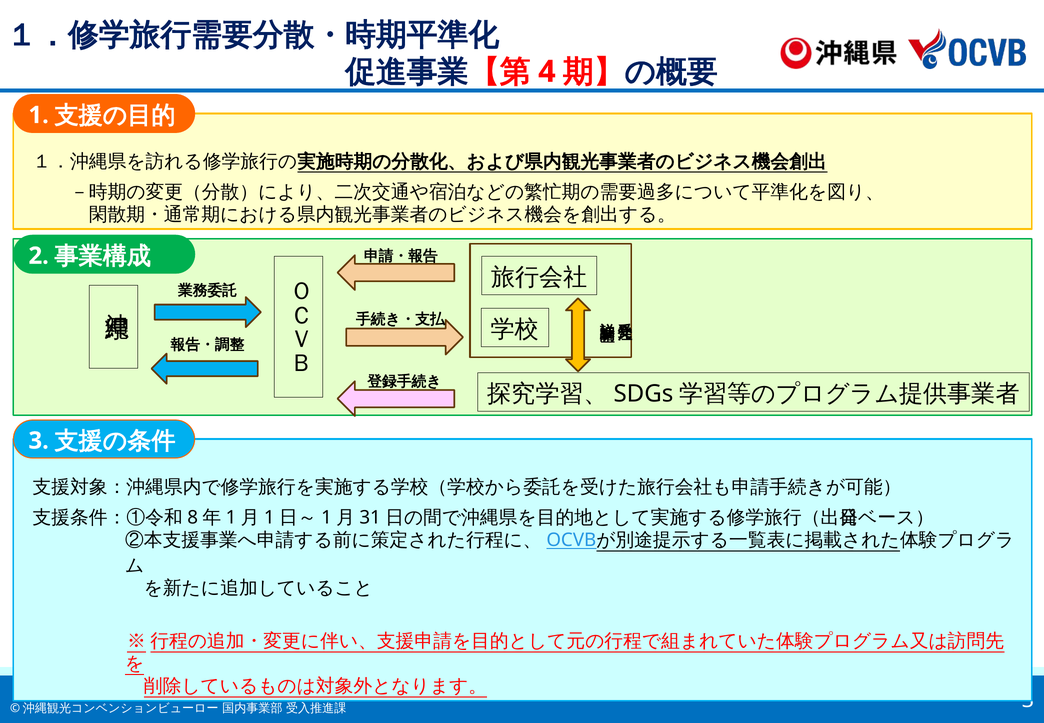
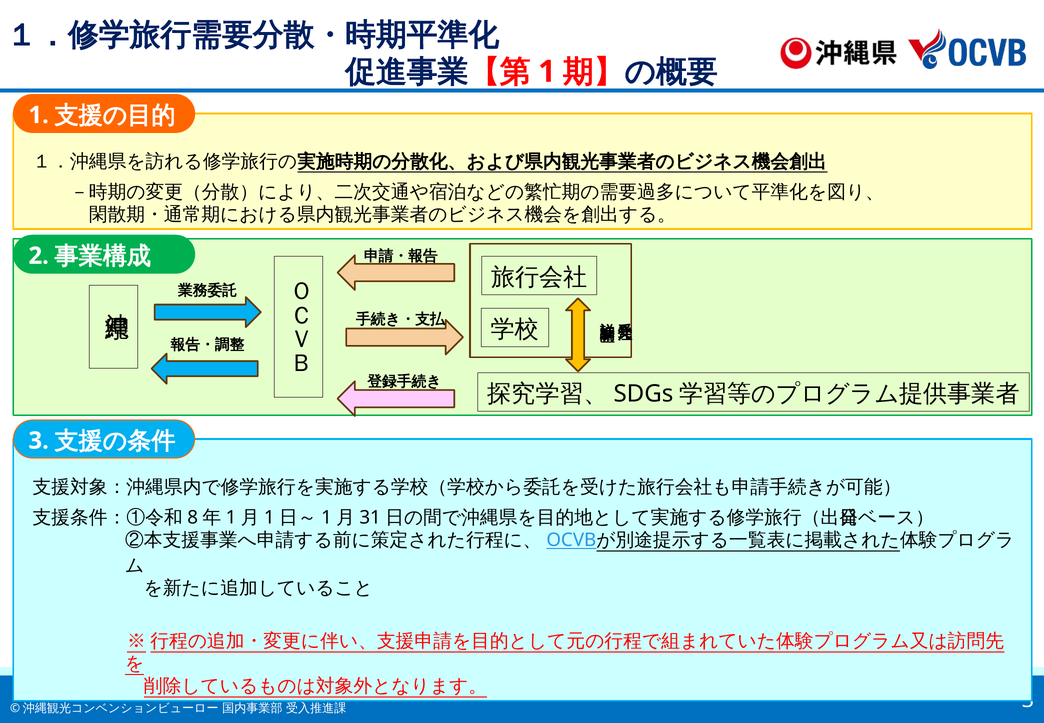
4 at (547, 72): 4 -> 1
